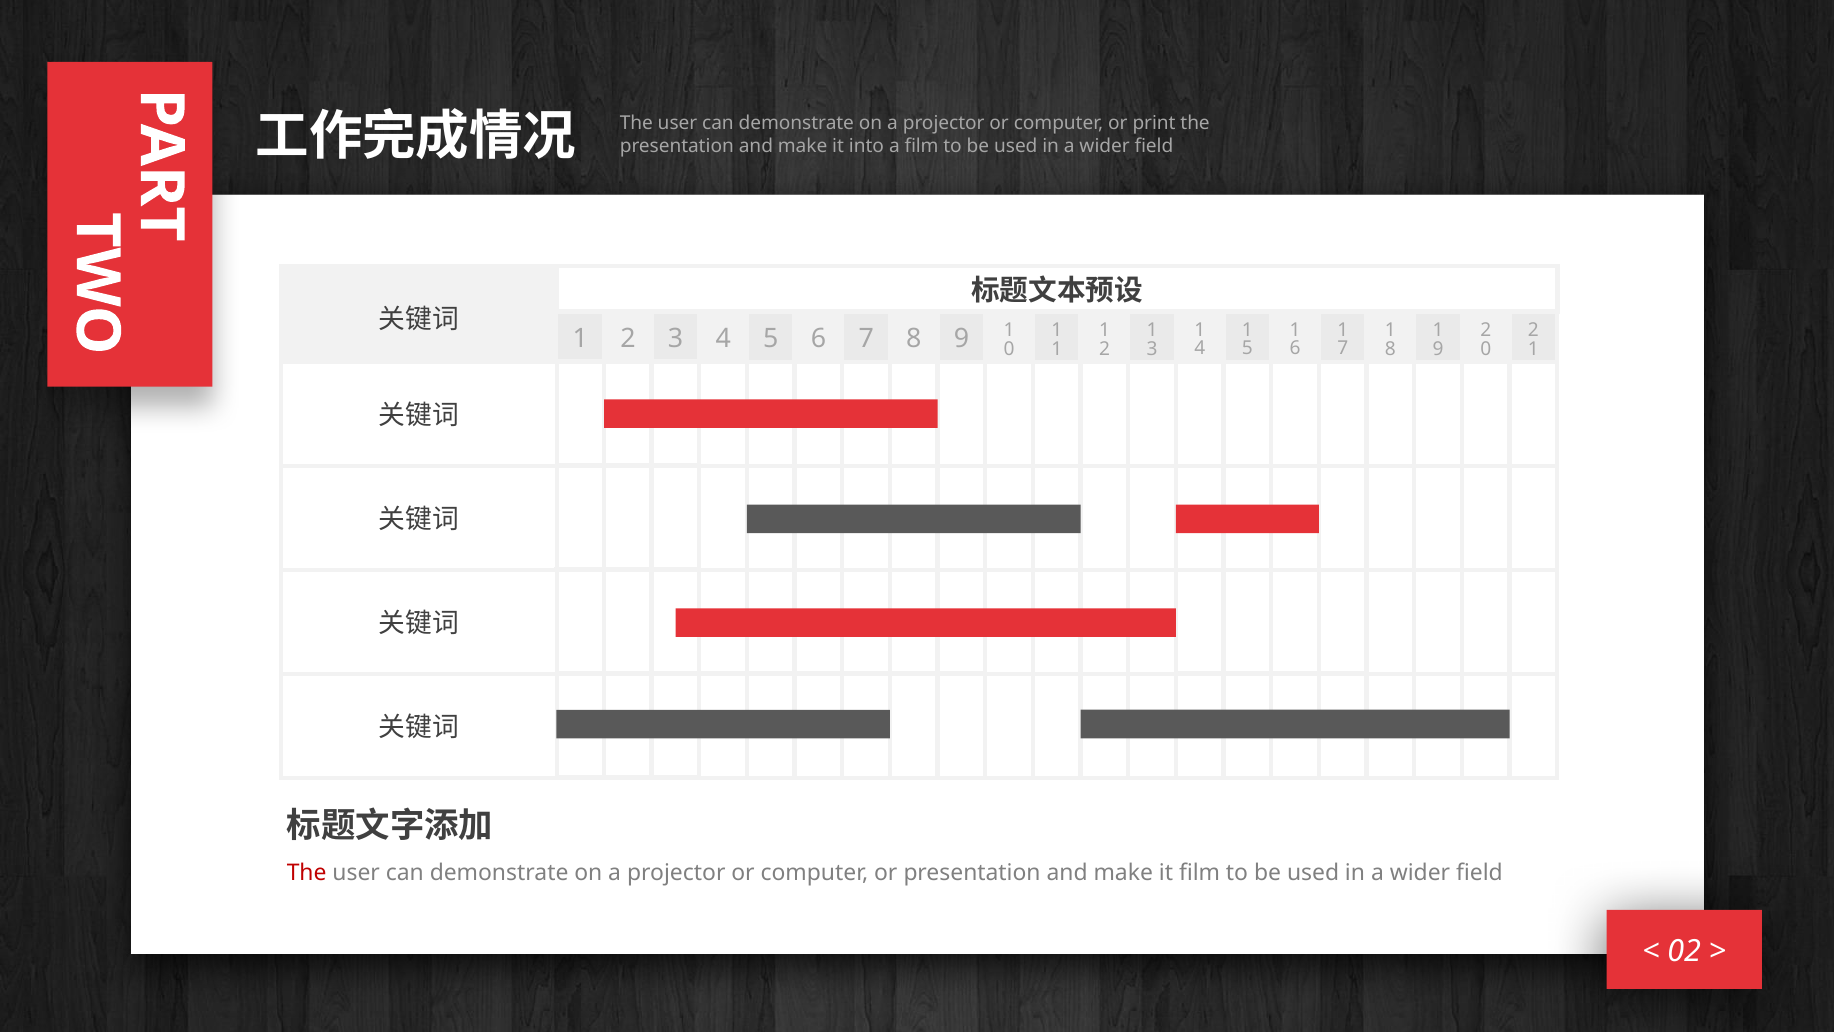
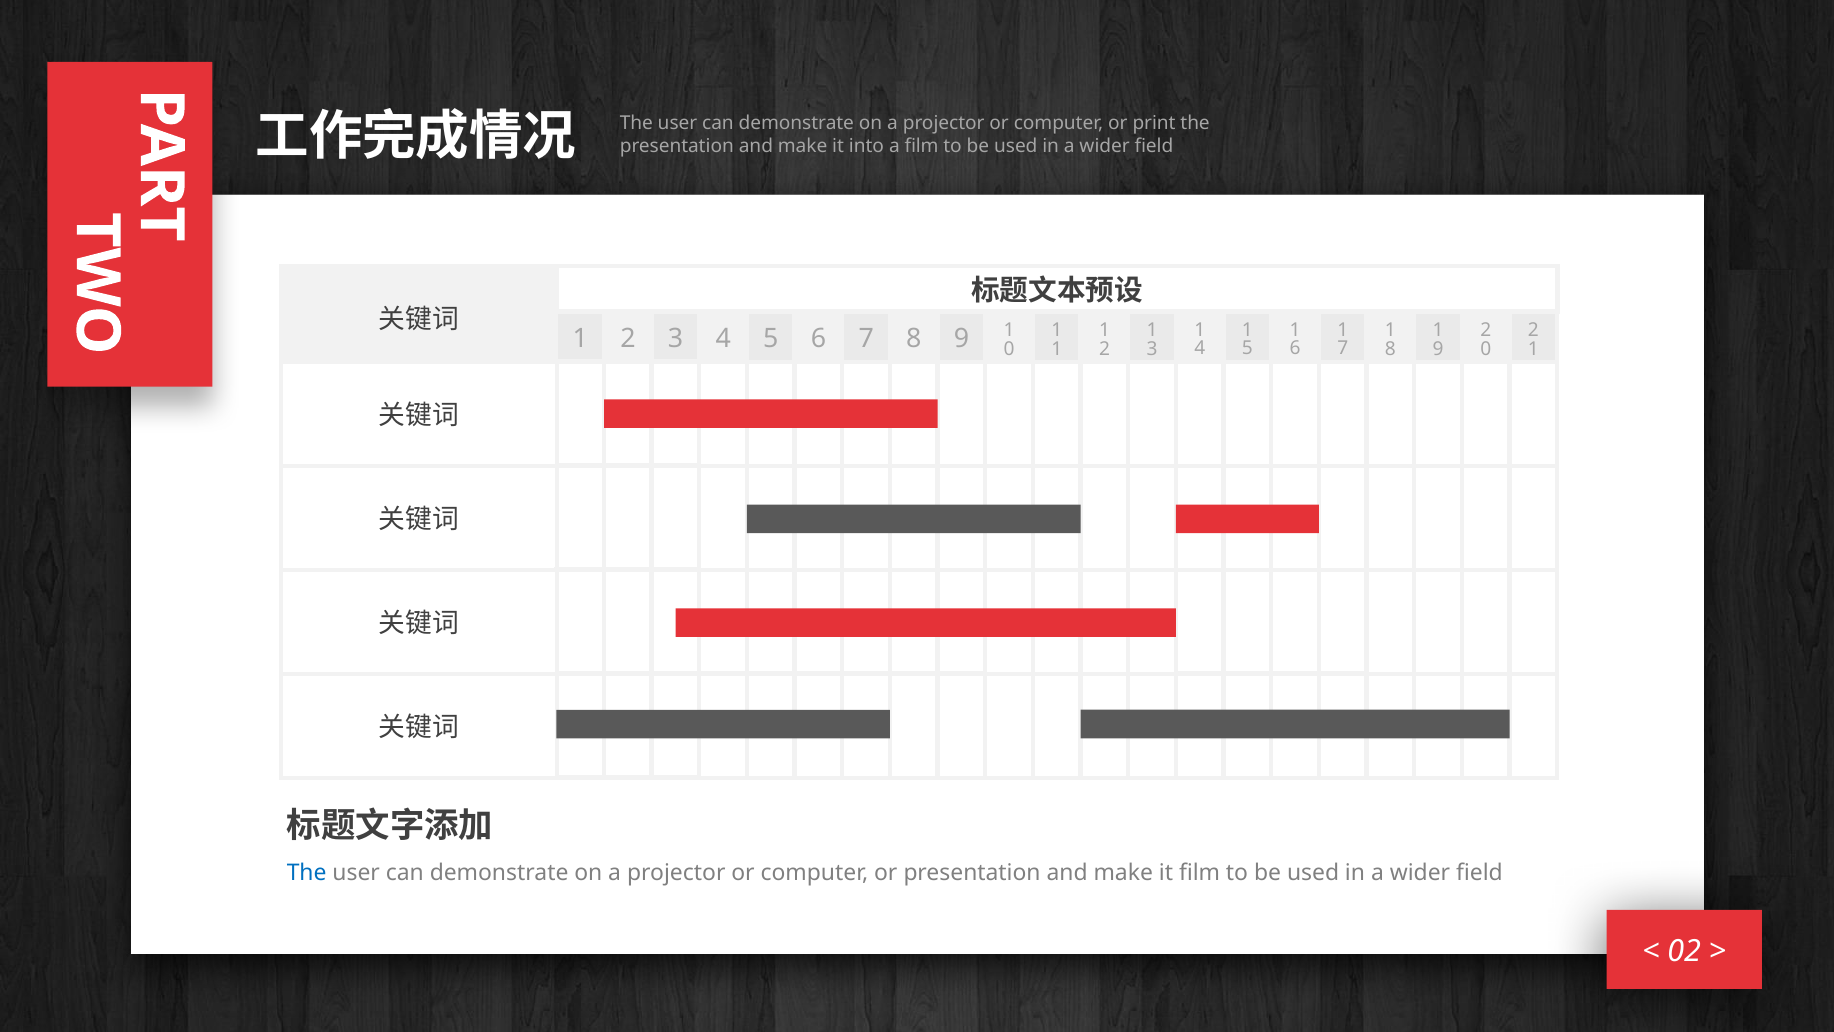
The at (307, 873) colour: red -> blue
